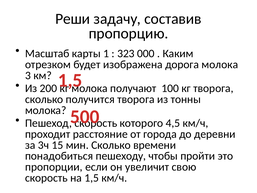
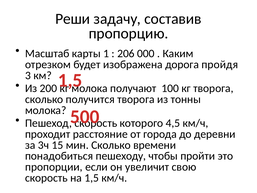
323: 323 -> 206
дорога молока: молока -> пройдя
